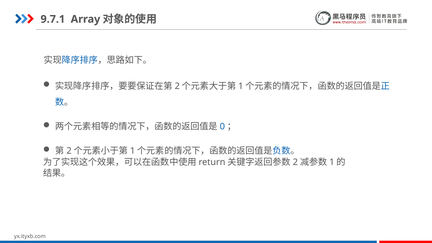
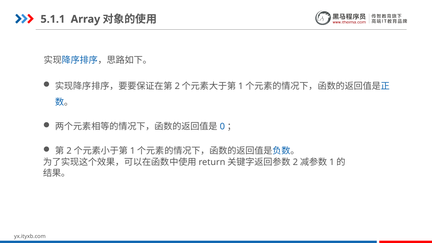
9.7.1: 9.7.1 -> 5.1.1
